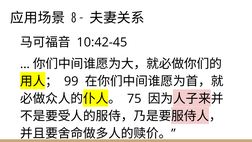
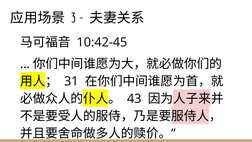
8: 8 -> 3
99: 99 -> 31
75: 75 -> 43
